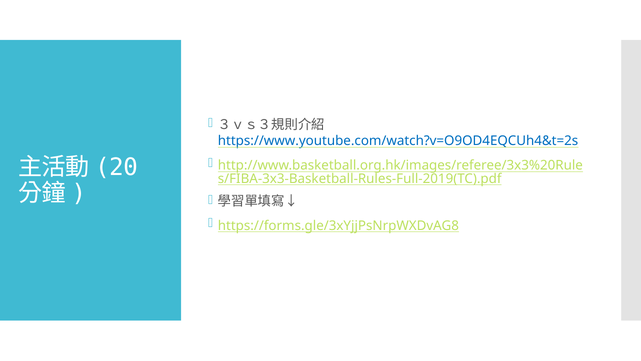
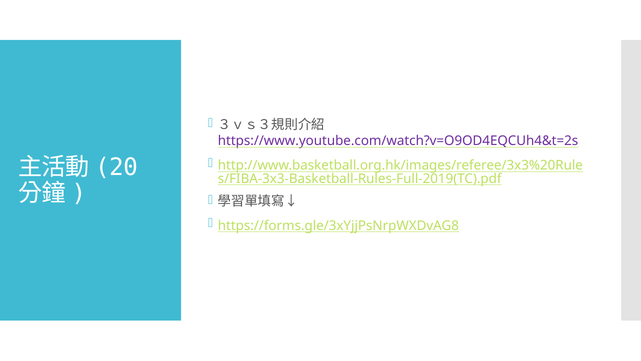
https://www.youtube.com/watch?v=O9OD4EQCUh4&t=2s colour: blue -> purple
